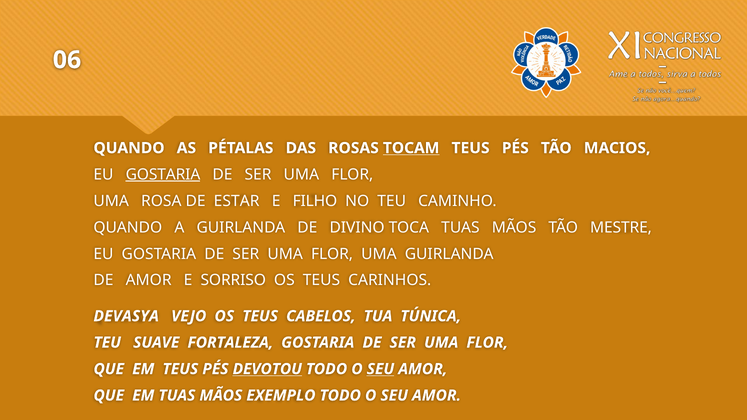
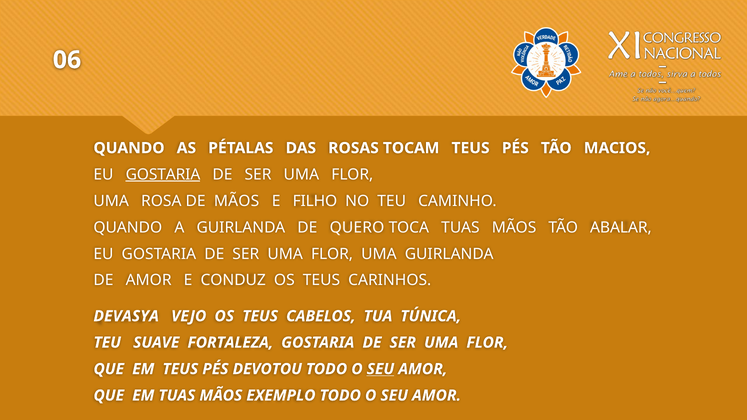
TOCAM underline: present -> none
DE ESTAR: ESTAR -> MÃOS
DIVINO: DIVINO -> QUERO
MESTRE: MESTRE -> ABALAR
SORRISO: SORRISO -> CONDUZ
DEVOTOU underline: present -> none
